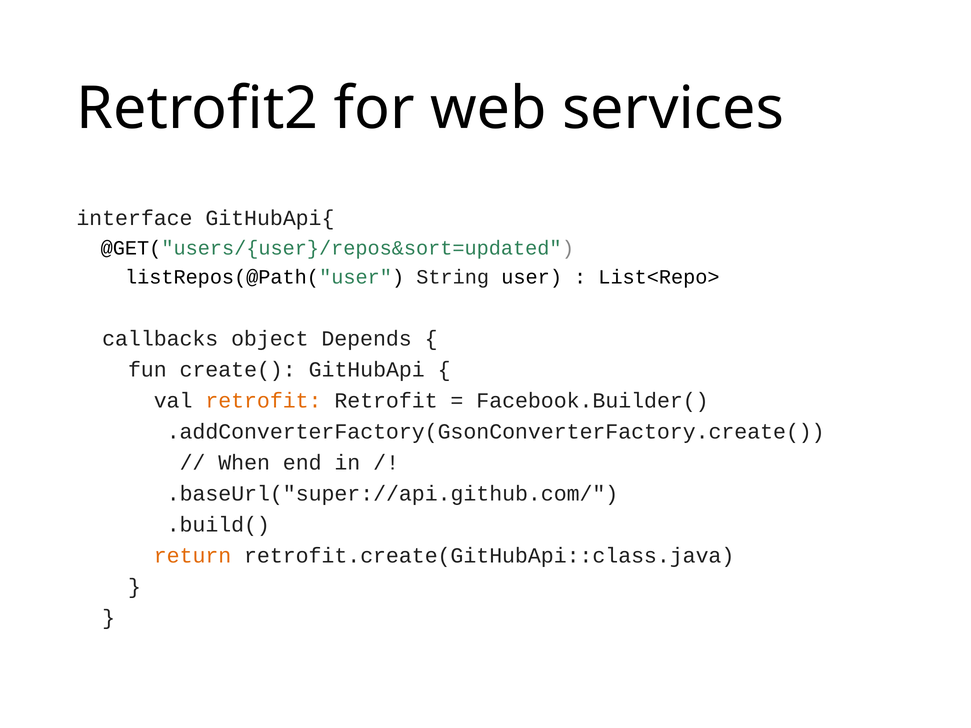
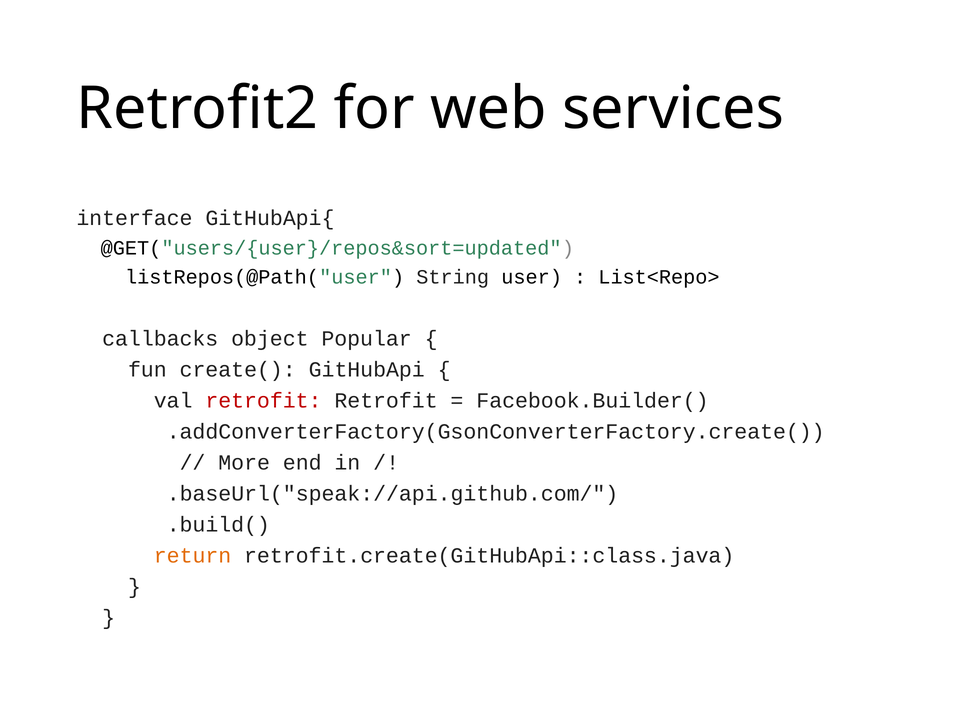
Depends: Depends -> Popular
retrofit at (263, 401) colour: orange -> red
When: When -> More
.baseUrl("super://api.github.com/: .baseUrl("super://api.github.com/ -> .baseUrl("speak://api.github.com/
